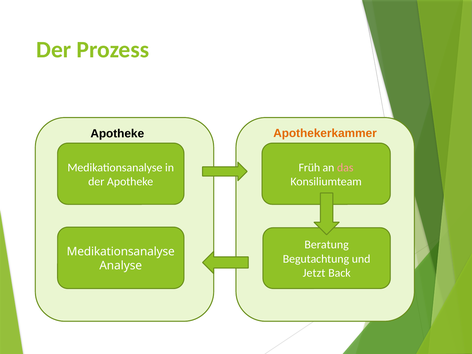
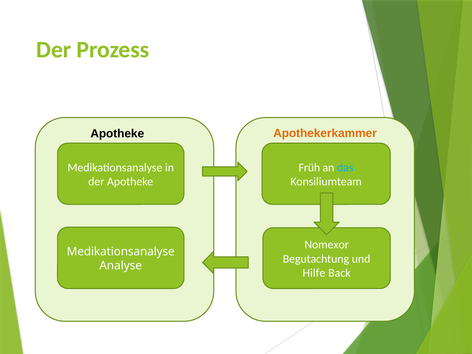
das colour: pink -> light blue
Beratung: Beratung -> Nomexor
Jetzt: Jetzt -> Hilfe
